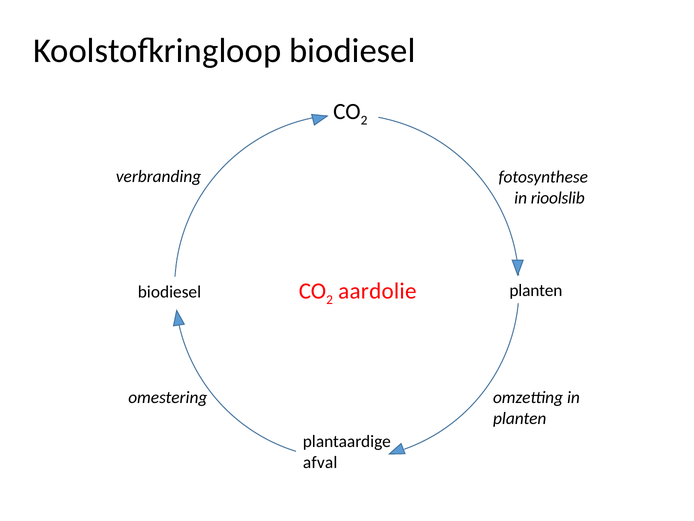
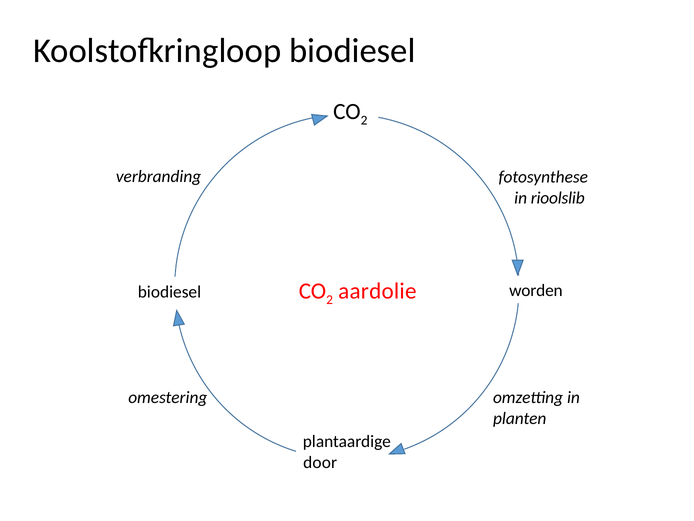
planten at (536, 290): planten -> worden
afval: afval -> door
